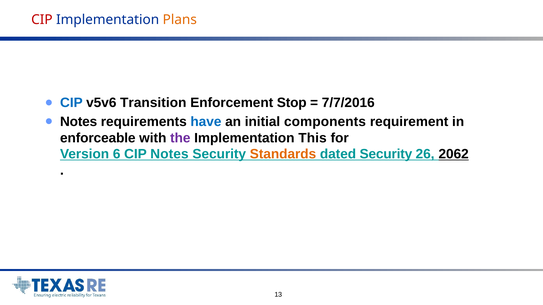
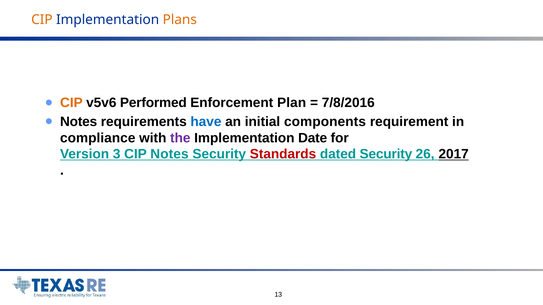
CIP at (42, 20) colour: red -> orange
CIP at (71, 103) colour: blue -> orange
Transition: Transition -> Performed
Stop: Stop -> Plan
7/7/2016: 7/7/2016 -> 7/8/2016
enforceable: enforceable -> compliance
This: This -> Date
6: 6 -> 3
Standards colour: orange -> red
2062: 2062 -> 2017
